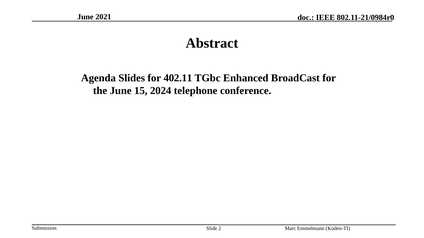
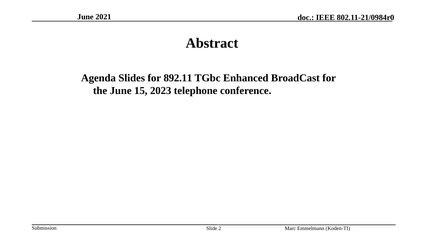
402.11: 402.11 -> 892.11
2024: 2024 -> 2023
